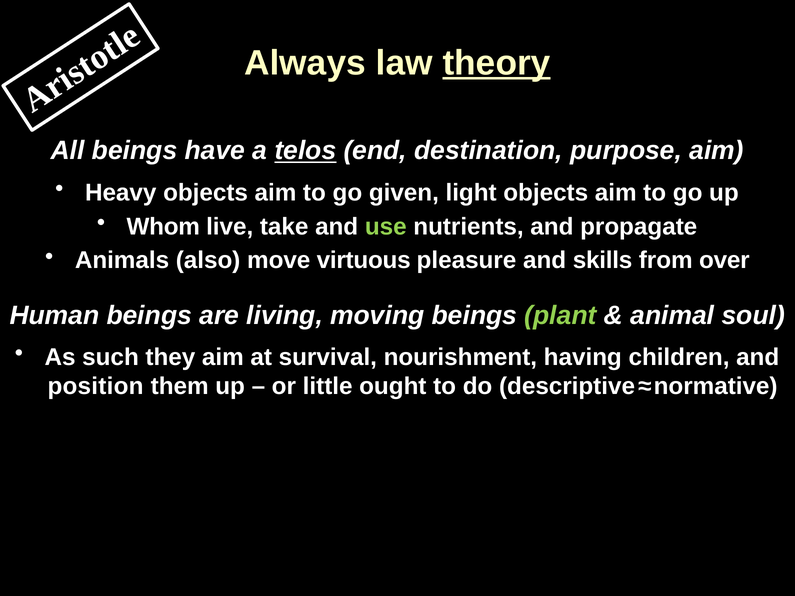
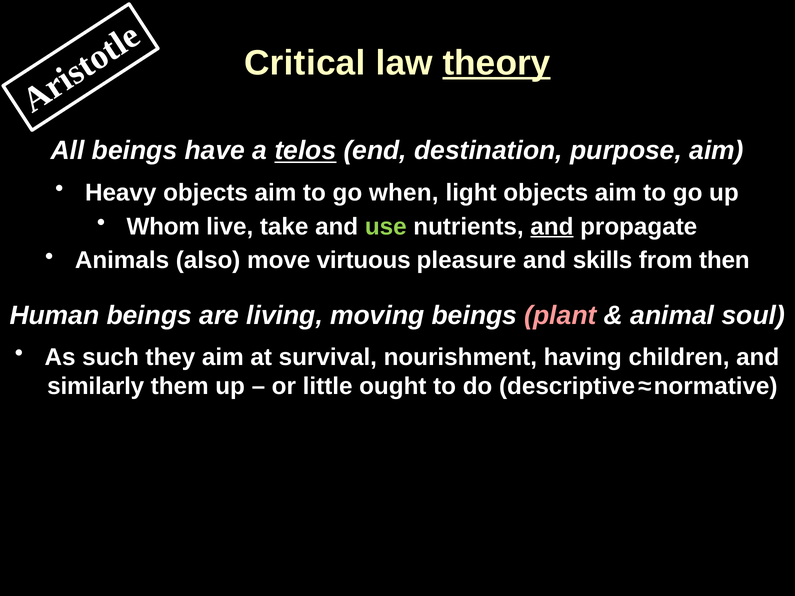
Always: Always -> Critical
given: given -> when
and at (552, 227) underline: none -> present
over: over -> then
plant colour: light green -> pink
position: position -> similarly
